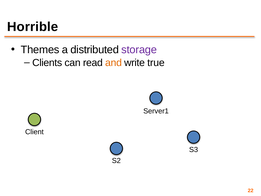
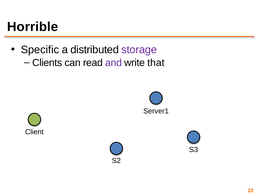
Themes: Themes -> Specific
and colour: orange -> purple
true: true -> that
